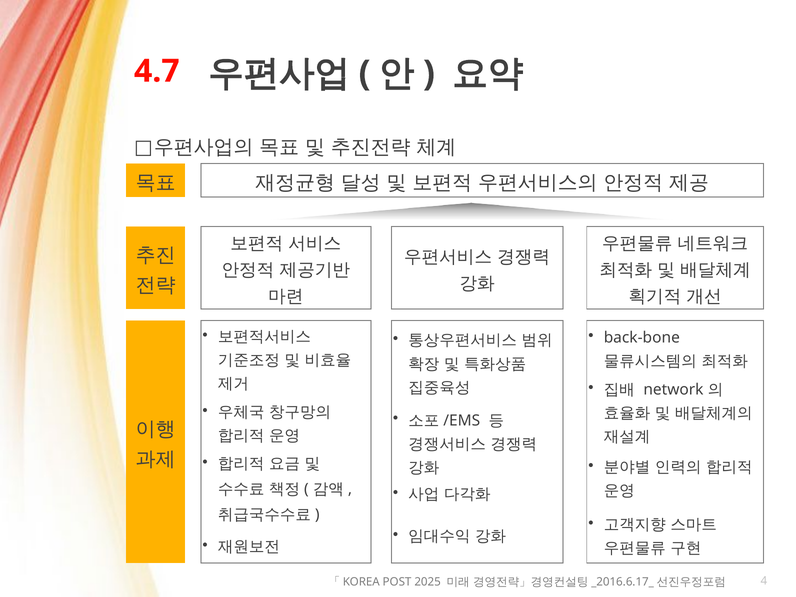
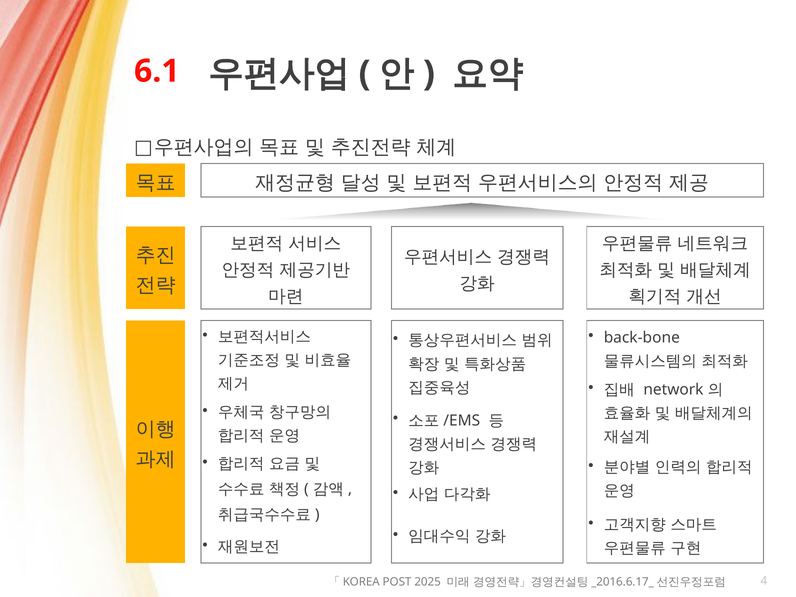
4.7: 4.7 -> 6.1
